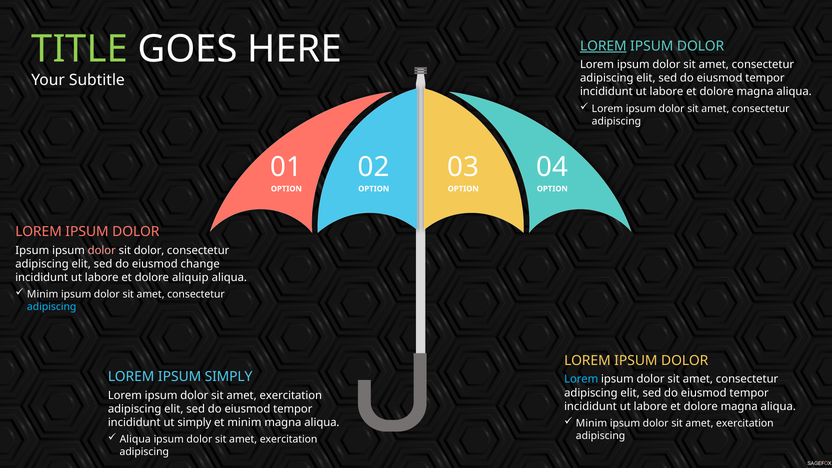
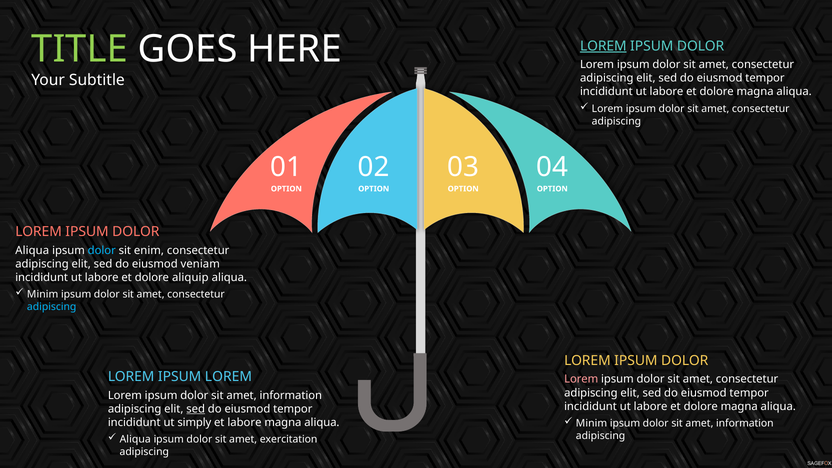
Ipsum at (32, 250): Ipsum -> Aliqua
dolor at (102, 250) colour: pink -> light blue
sit dolor: dolor -> enim
change: change -> veniam
IPSUM SIMPLY: SIMPLY -> LOREM
Lorem at (581, 379) colour: light blue -> pink
exercitation at (291, 395): exercitation -> information
sed at (196, 409) underline: none -> present
exercitation at (745, 423): exercitation -> information
et minim: minim -> labore
